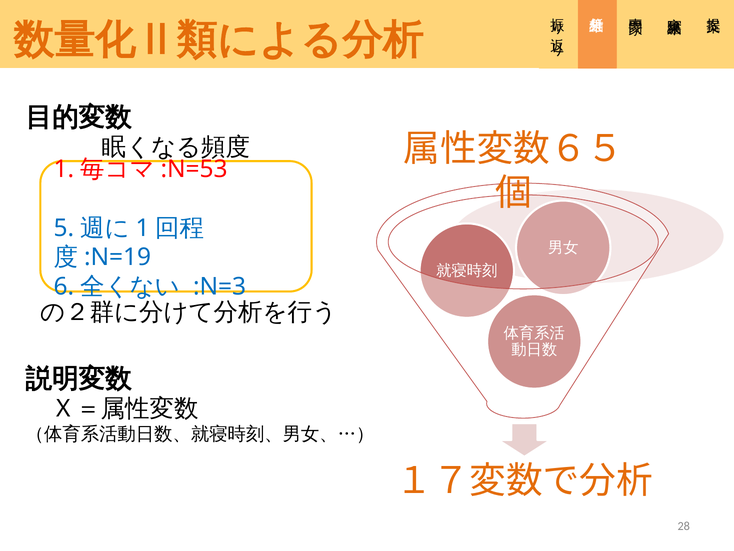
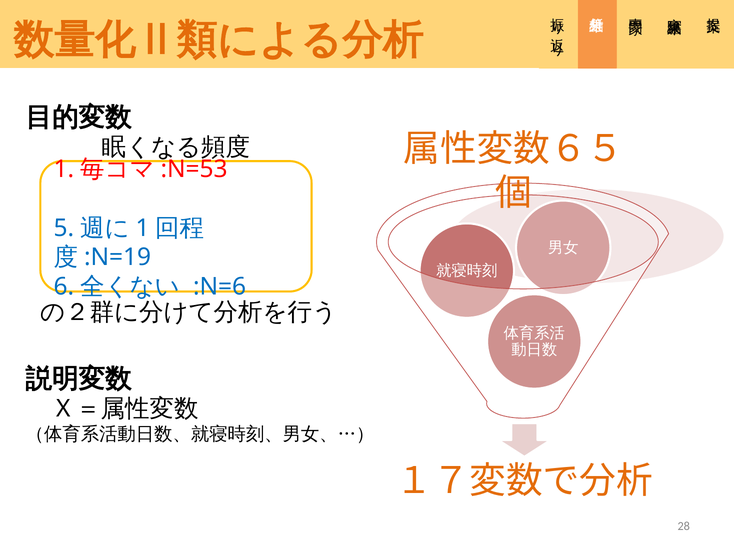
:N=3: :N=3 -> :N=6
